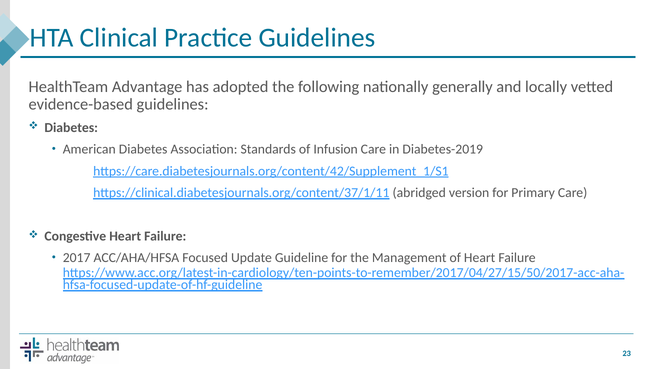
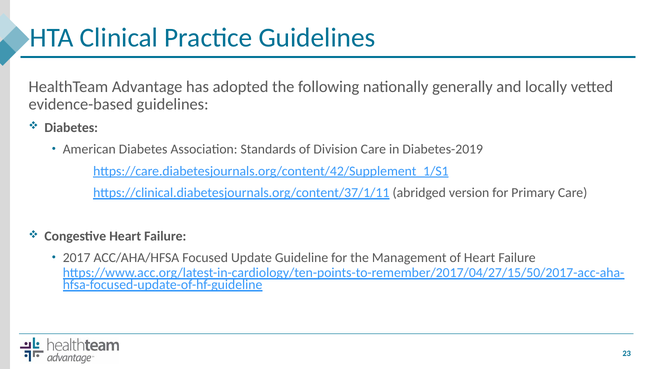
Infusion: Infusion -> Division
